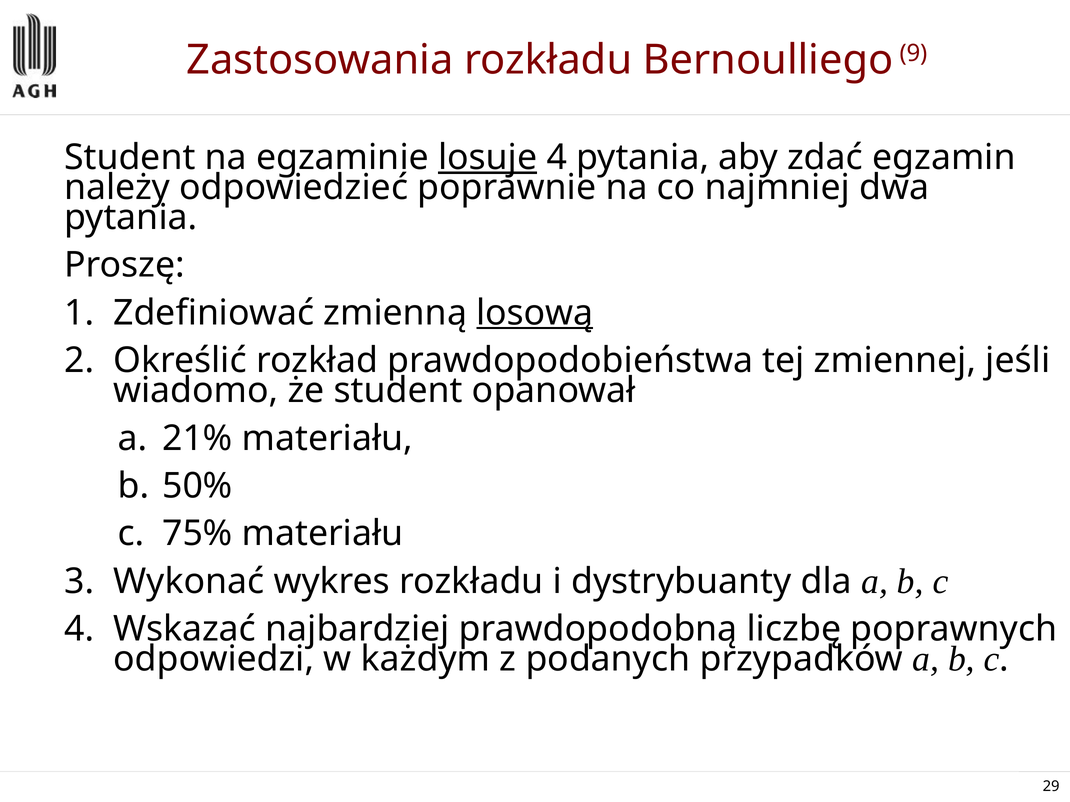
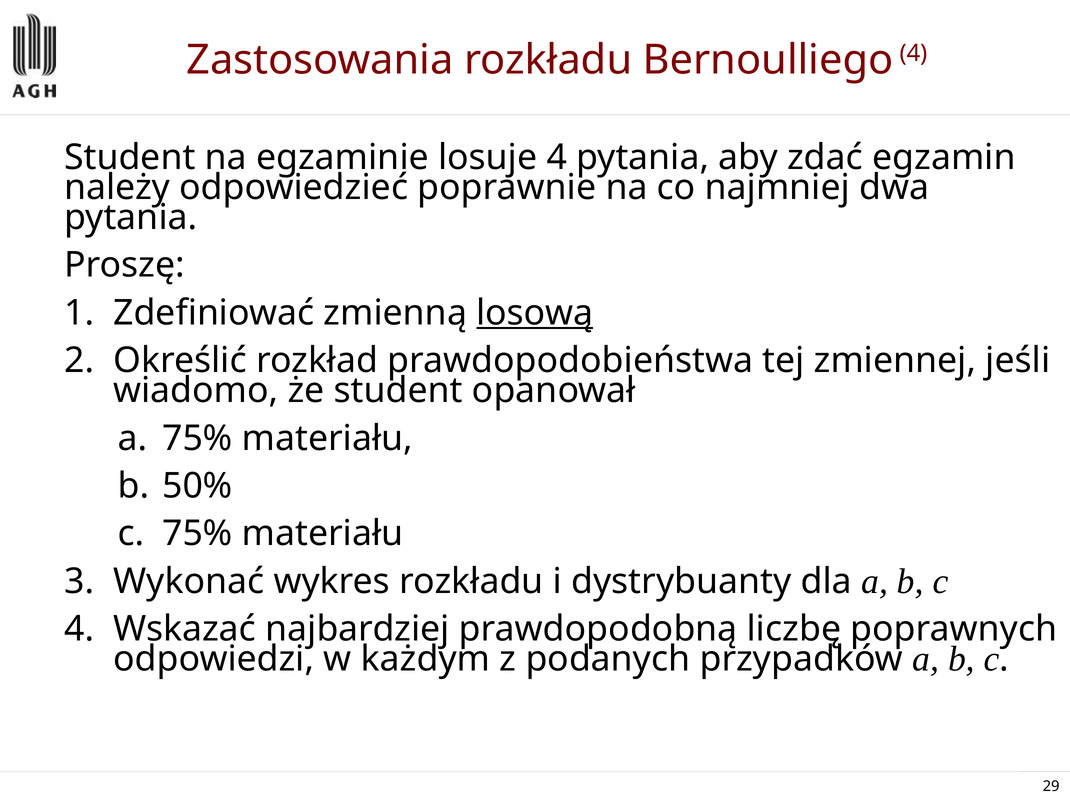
Bernoulliego 9: 9 -> 4
losuje underline: present -> none
a 21%: 21% -> 75%
